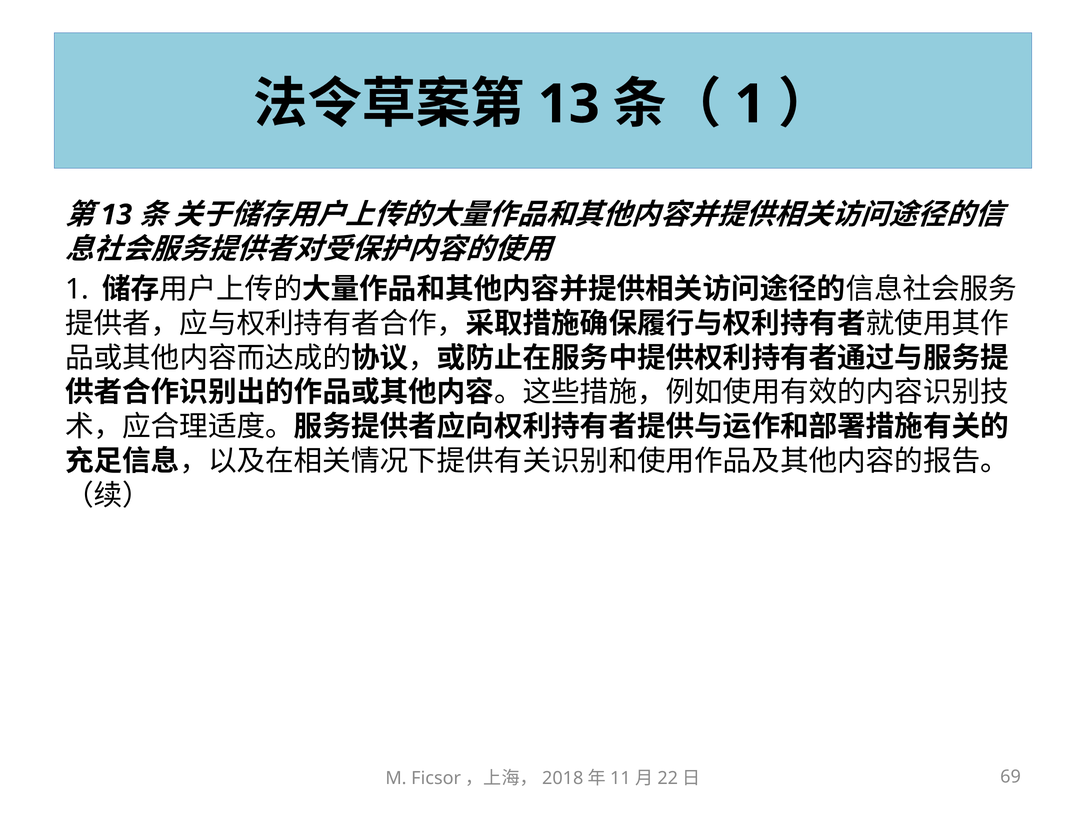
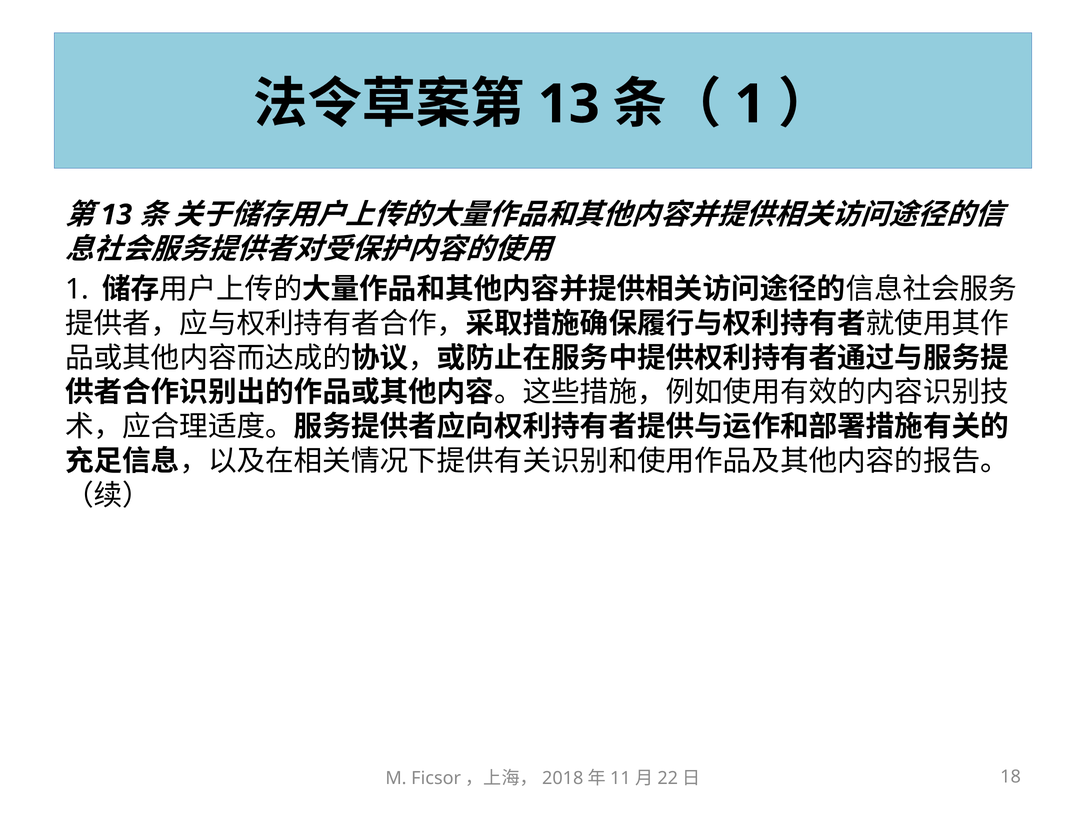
69: 69 -> 18
